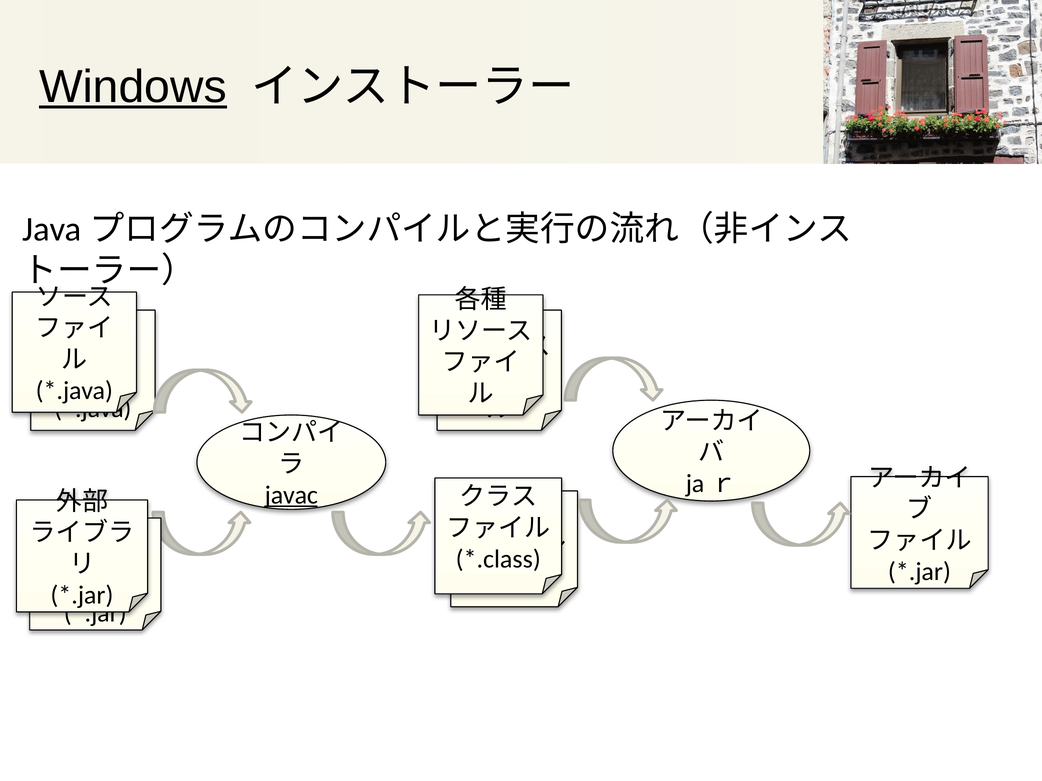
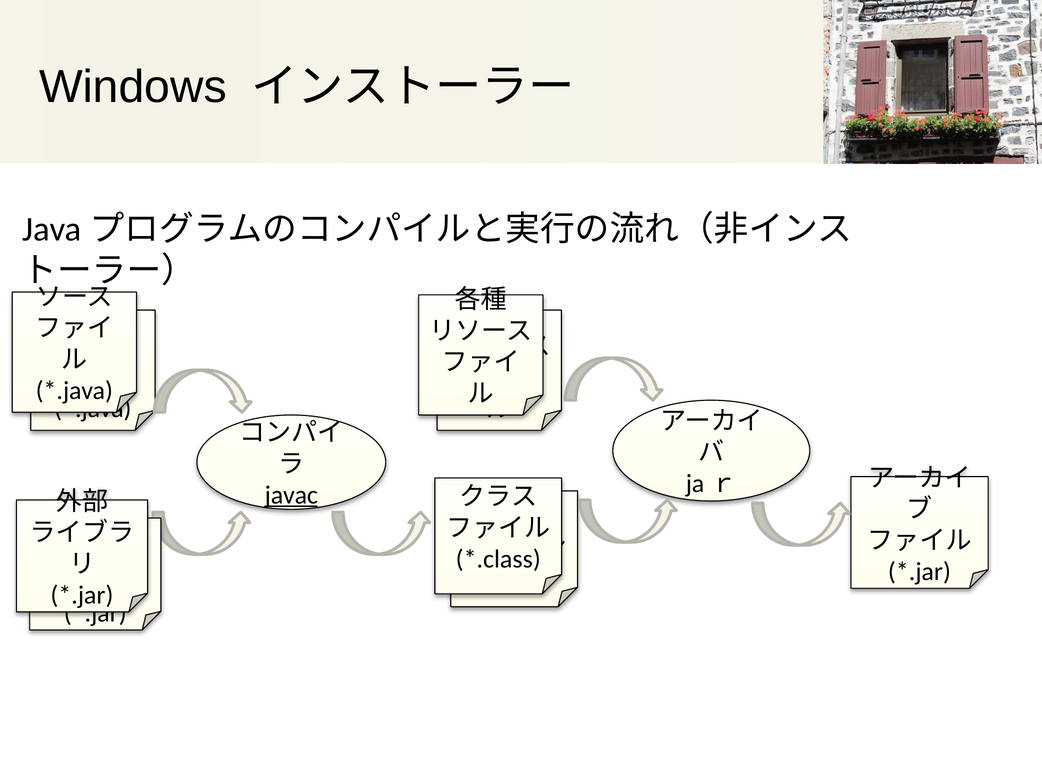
Windows underline: present -> none
